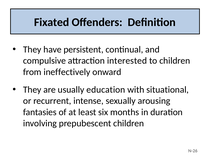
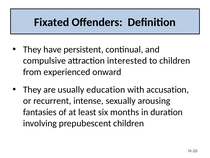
ineffectively: ineffectively -> experienced
situational: situational -> accusation
